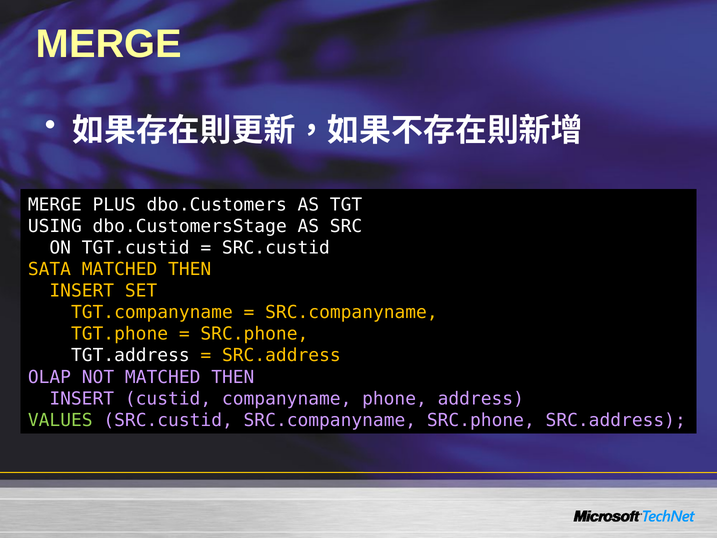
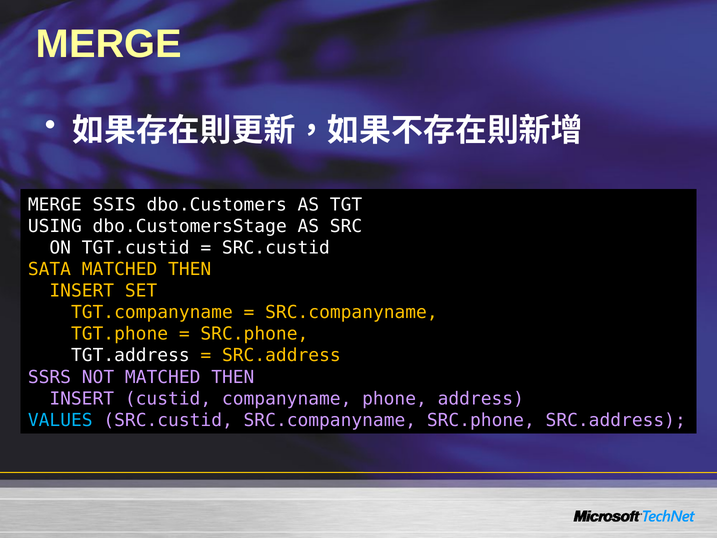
PLUS: PLUS -> SSIS
OLAP: OLAP -> SSRS
VALUES colour: light green -> light blue
